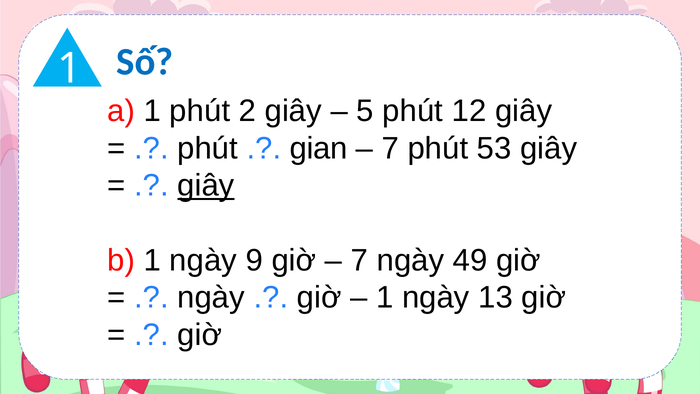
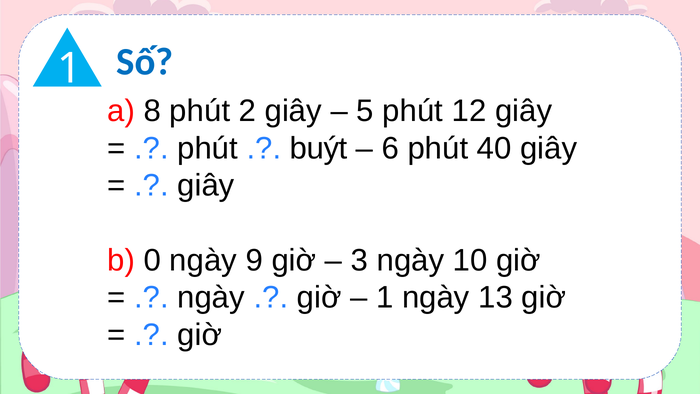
a 1: 1 -> 8
gian: gian -> buýt
7 at (390, 148): 7 -> 6
53: 53 -> 40
giây at (206, 186) underline: present -> none
b 1: 1 -> 0
7 at (359, 260): 7 -> 3
49: 49 -> 10
